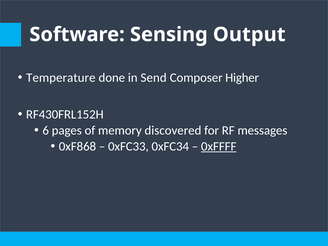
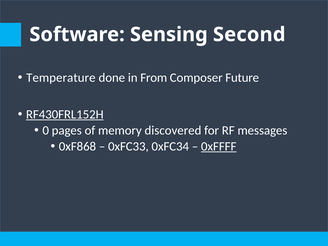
Output: Output -> Second
Send: Send -> From
Higher: Higher -> Future
RF430FRL152H underline: none -> present
6: 6 -> 0
